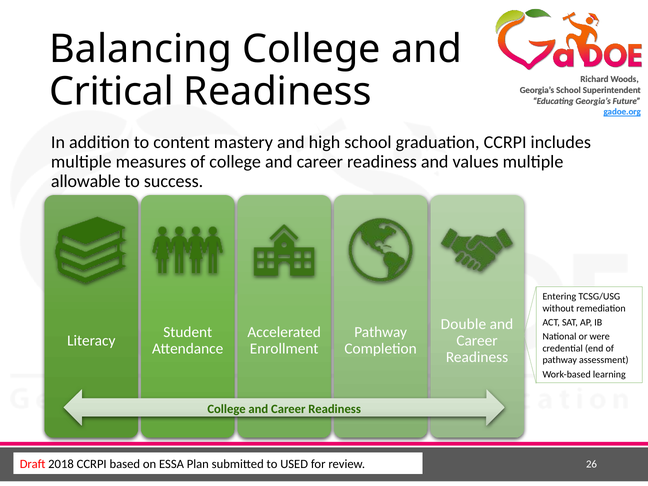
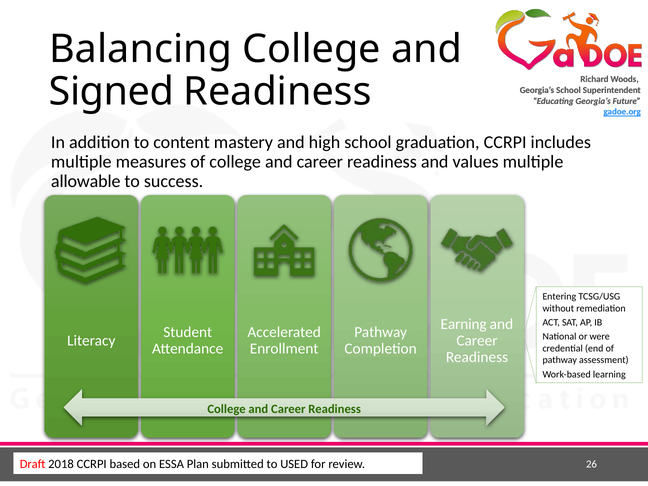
Critical: Critical -> Signed
Double: Double -> Earning
